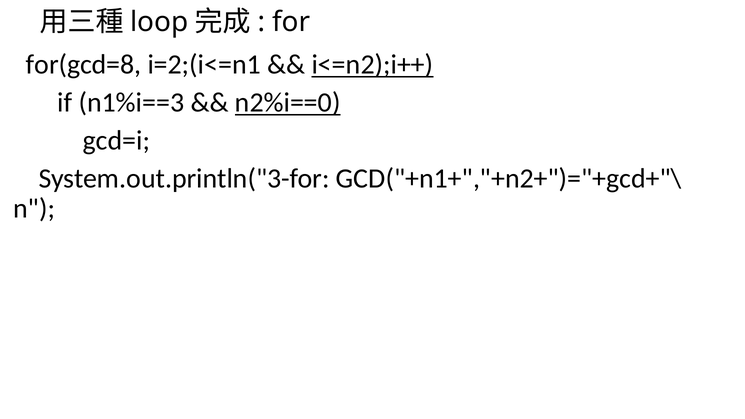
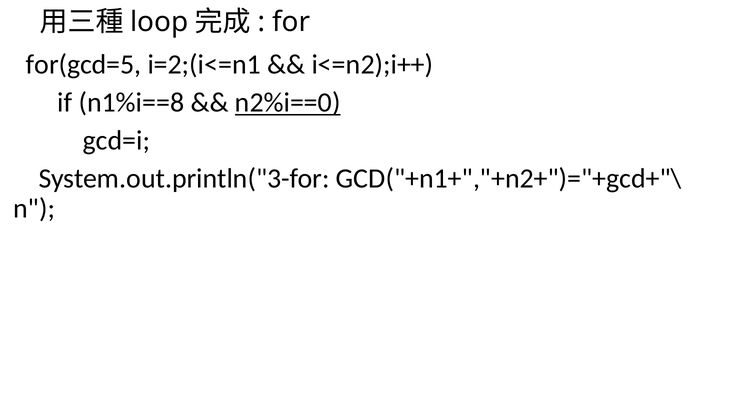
for(gcd=8: for(gcd=8 -> for(gcd=5
i<=n2);i++ underline: present -> none
n1%i==3: n1%i==3 -> n1%i==8
